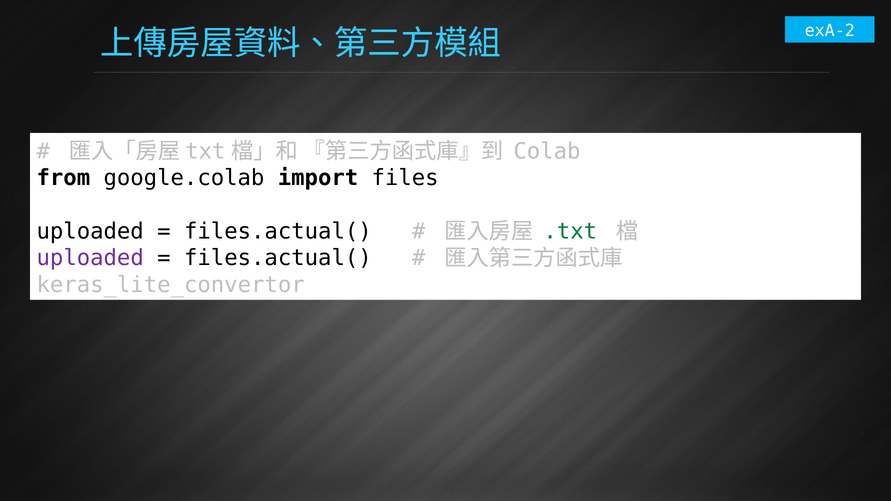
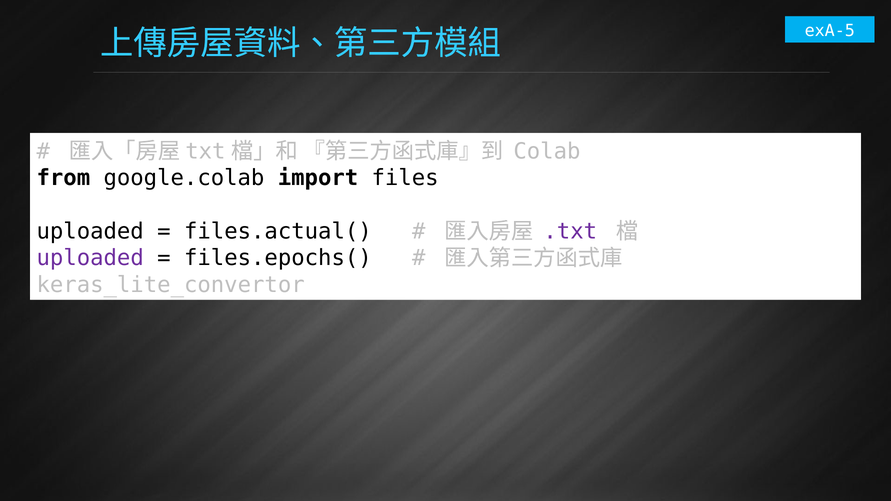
exA-2: exA-2 -> exA-5
.txt colour: green -> purple
files.actual( at (278, 258): files.actual( -> files.epochs(
